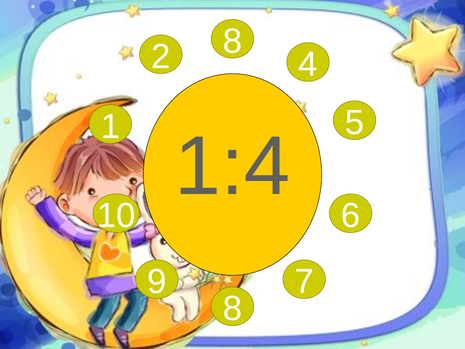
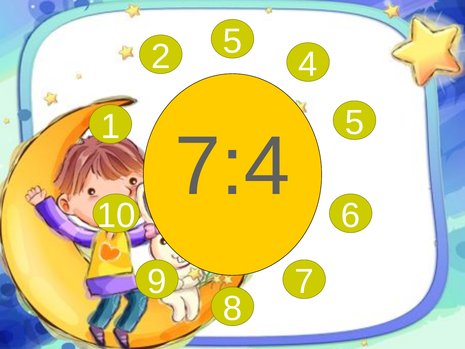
2 8: 8 -> 5
1:4: 1:4 -> 7:4
